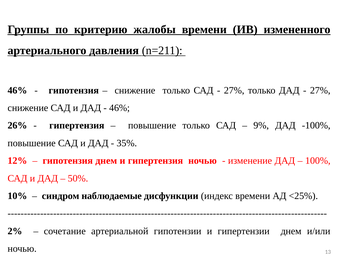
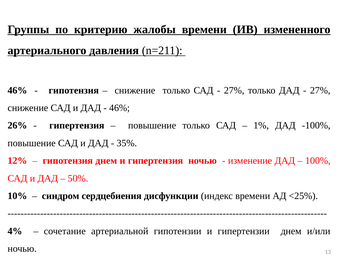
9%: 9% -> 1%
наблюдаемые: наблюдаемые -> сердцебиения
2%: 2% -> 4%
